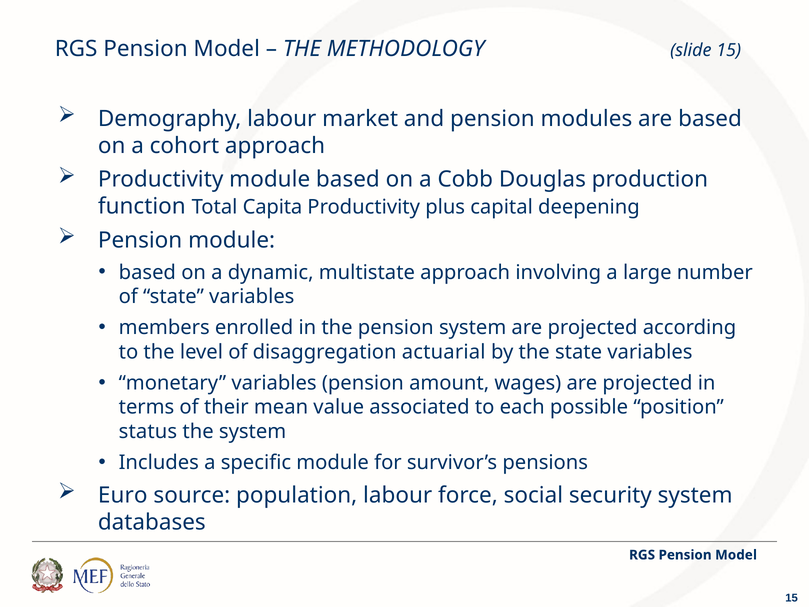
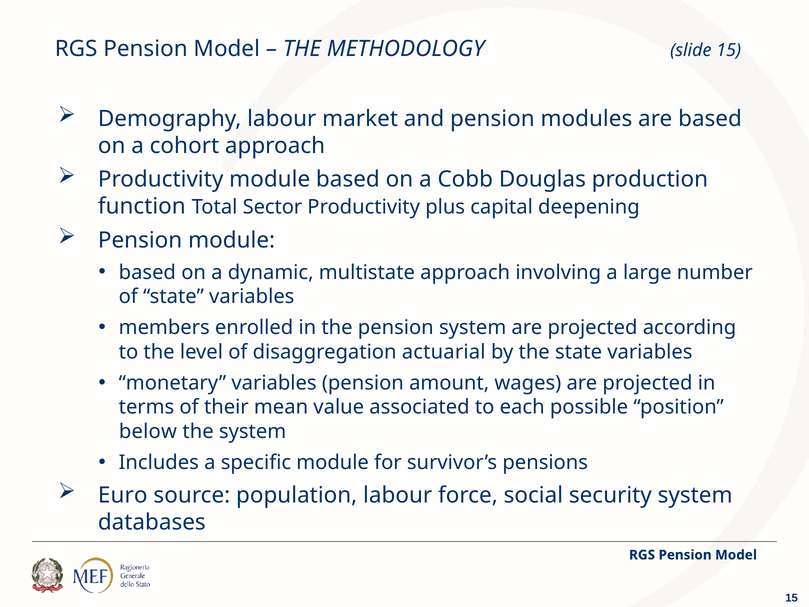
Capita: Capita -> Sector
status: status -> below
